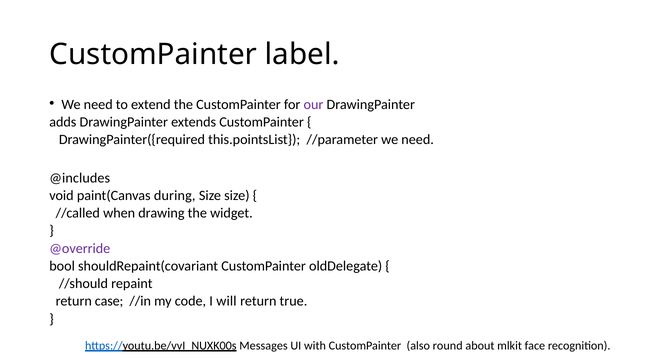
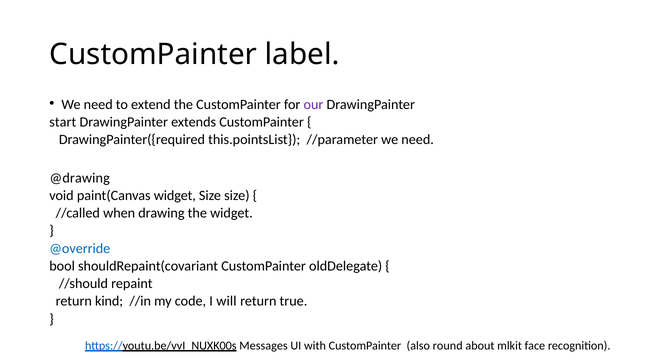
adds: adds -> start
@includes: @includes -> @drawing
paint(Canvas during: during -> widget
@override colour: purple -> blue
case: case -> kind
